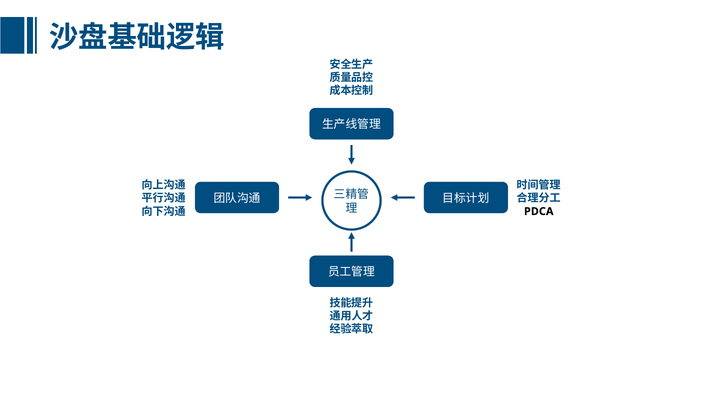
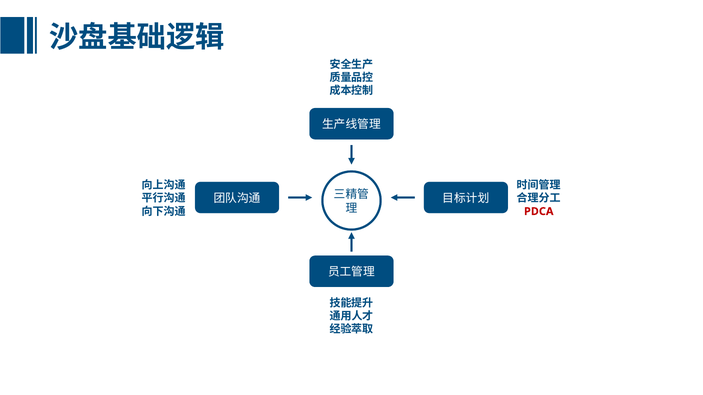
PDCA colour: black -> red
